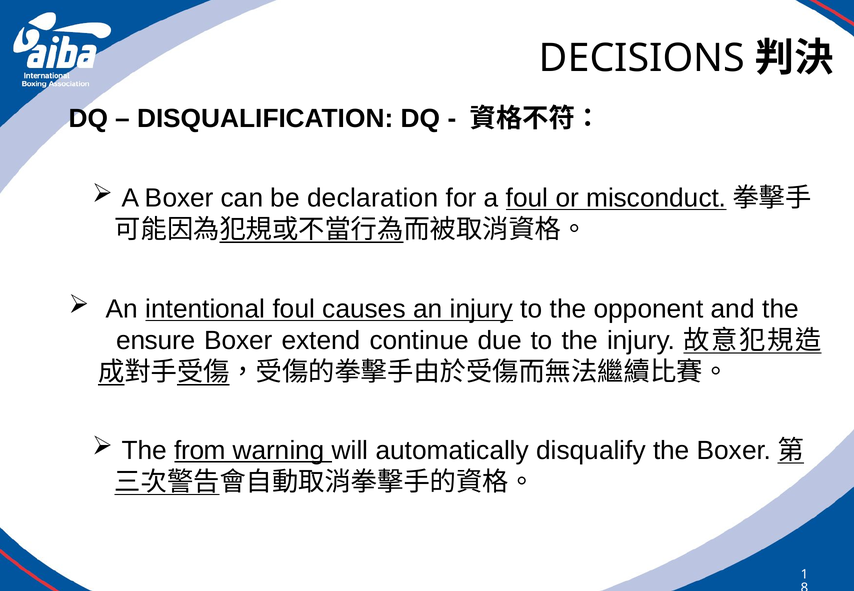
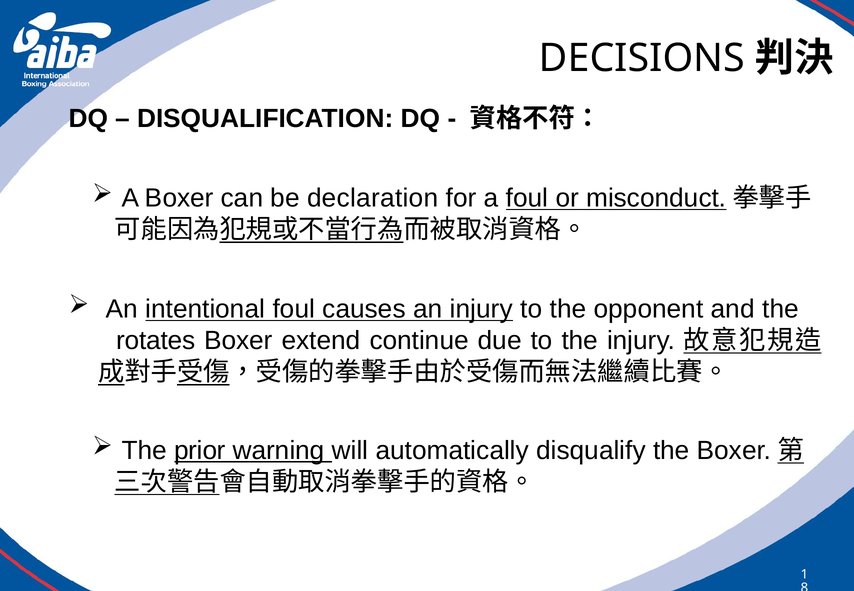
ensure: ensure -> rotates
from: from -> prior
